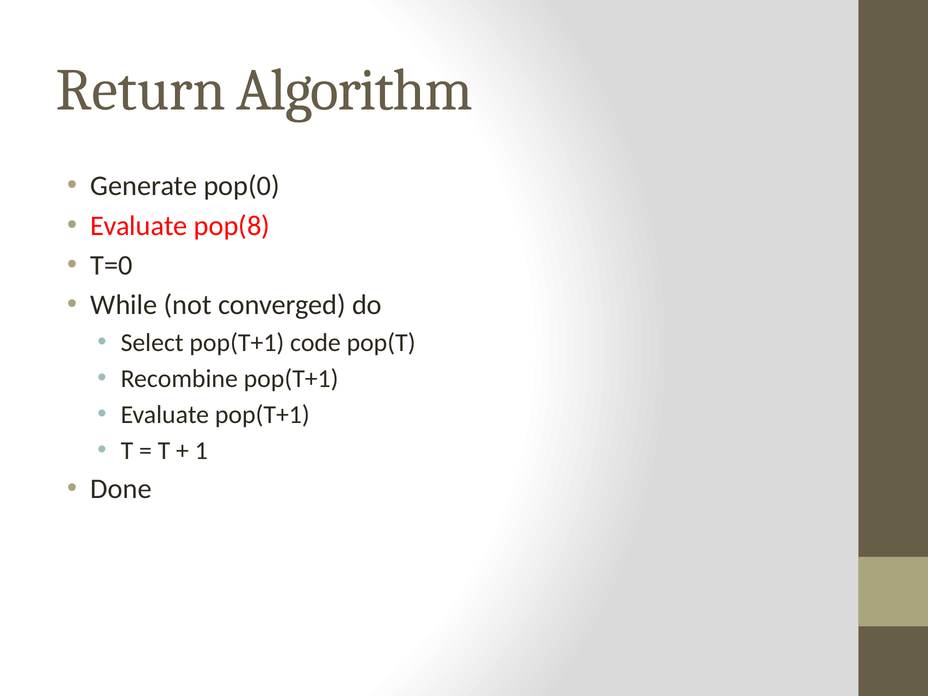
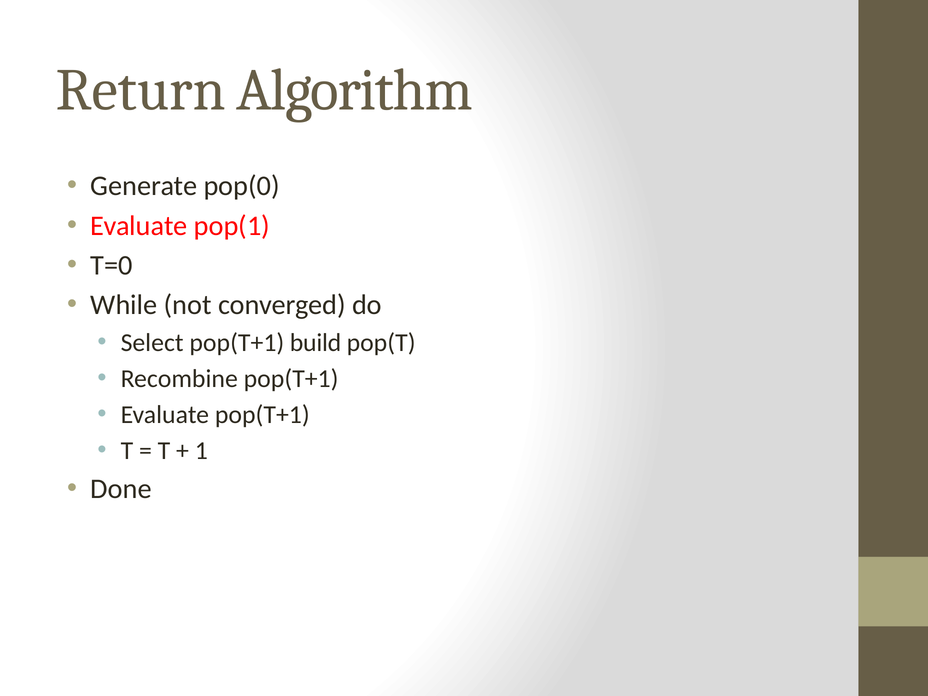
pop(8: pop(8 -> pop(1
code: code -> build
